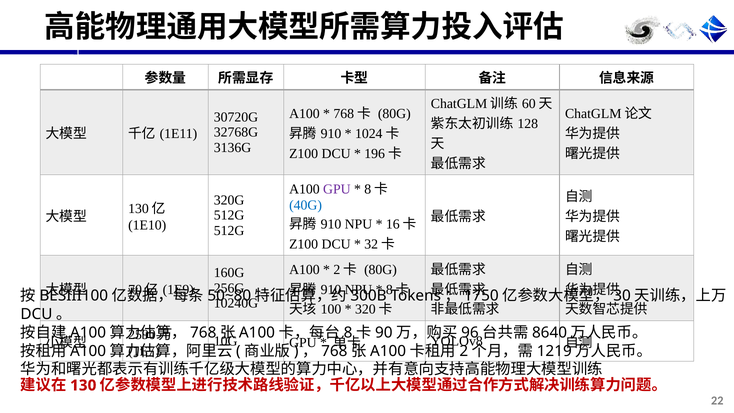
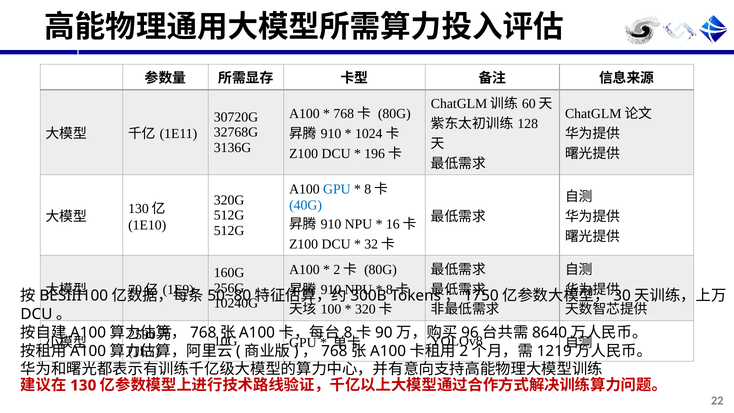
GPU at (337, 189) colour: purple -> blue
